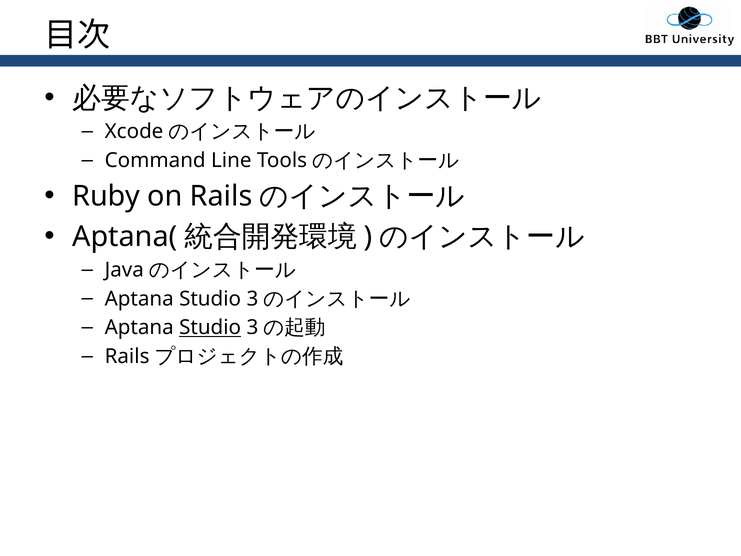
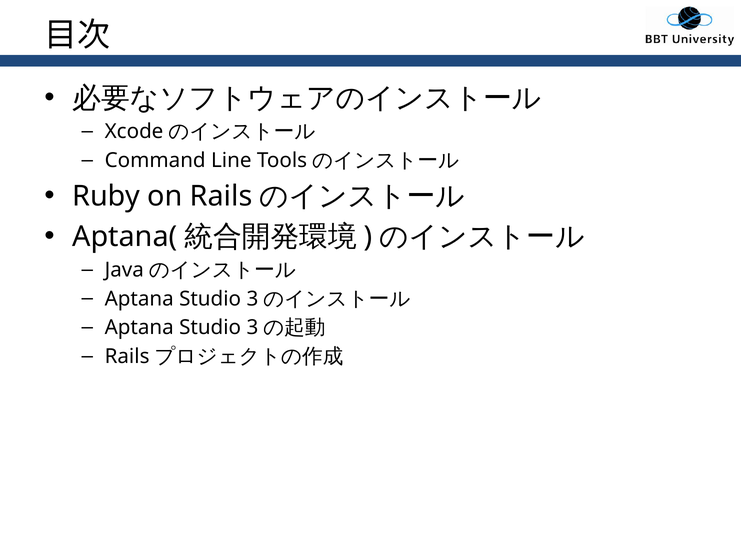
Studio at (210, 328) underline: present -> none
